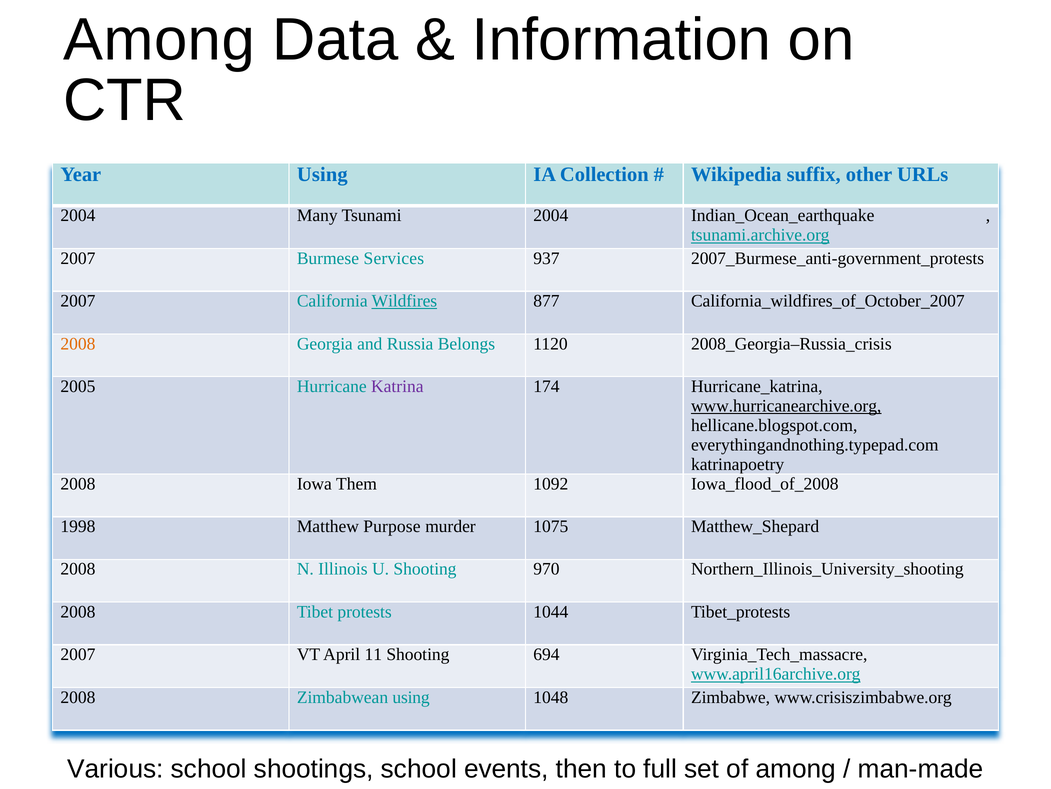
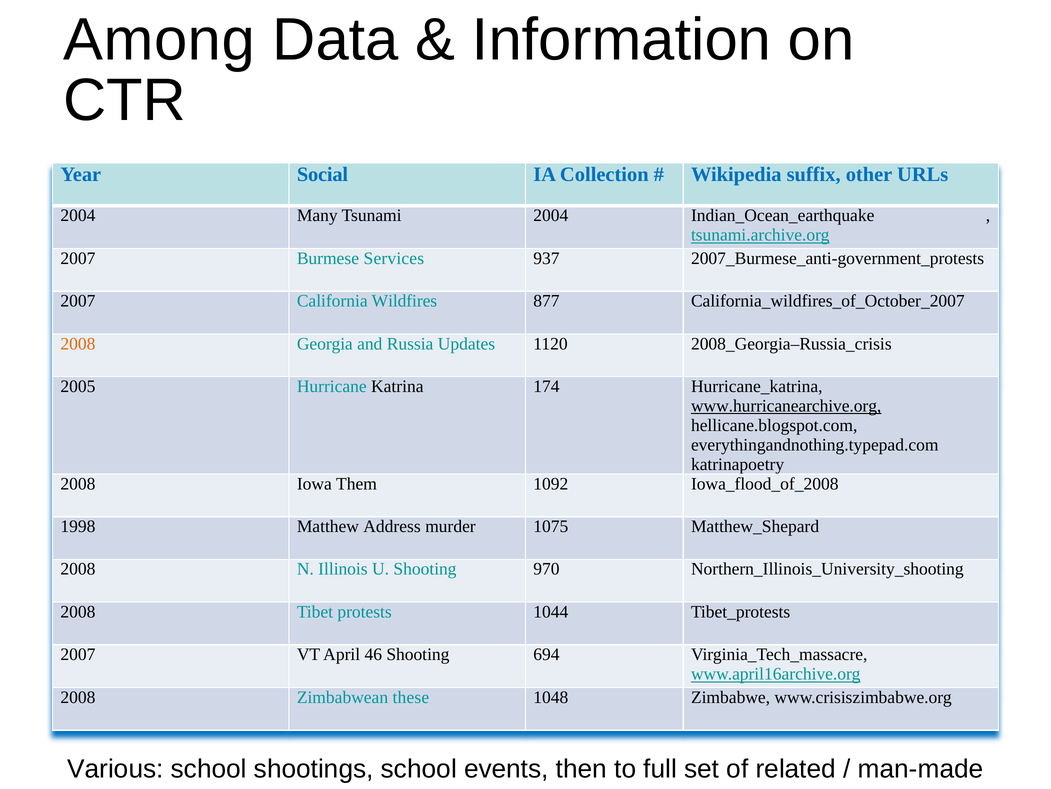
Year Using: Using -> Social
Wildfires underline: present -> none
Belongs: Belongs -> Updates
Katrina colour: purple -> black
Purpose: Purpose -> Address
11: 11 -> 46
Zimbabwean using: using -> these
of among: among -> related
